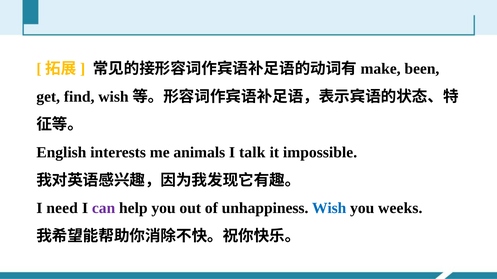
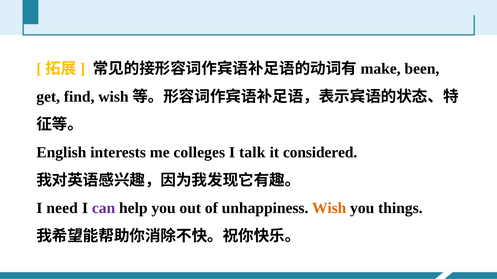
animals: animals -> colleges
impossible: impossible -> considered
Wish at (329, 209) colour: blue -> orange
weeks: weeks -> things
